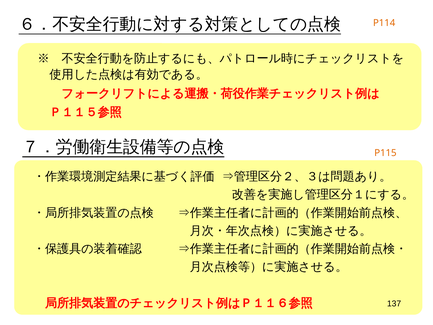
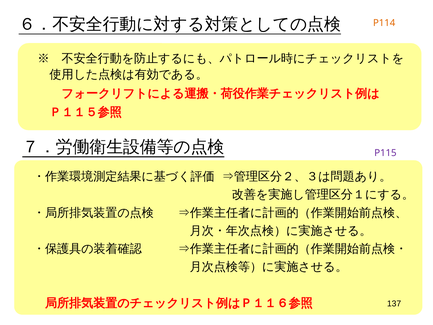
P115 colour: orange -> purple
